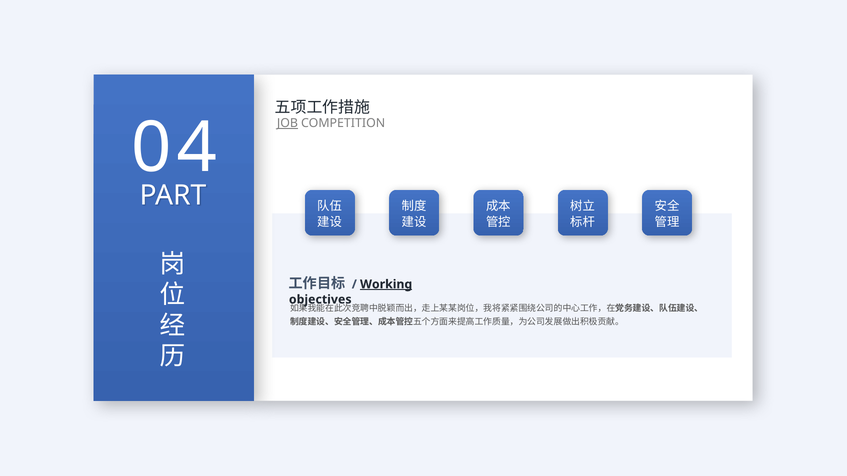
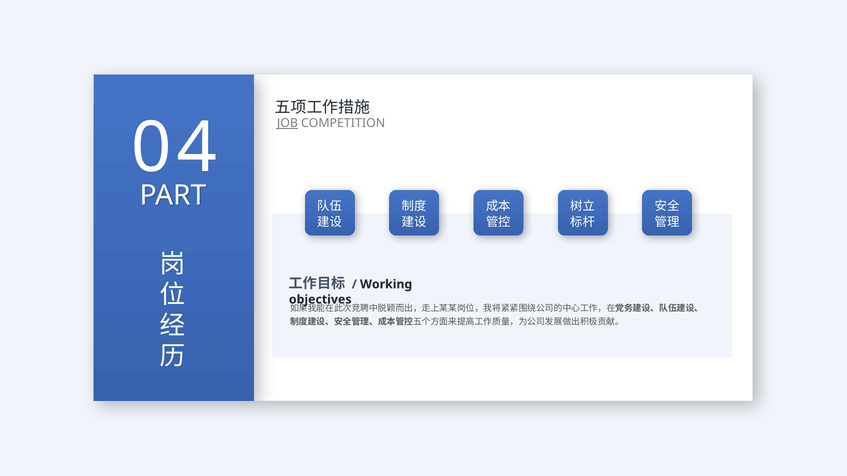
Working underline: present -> none
